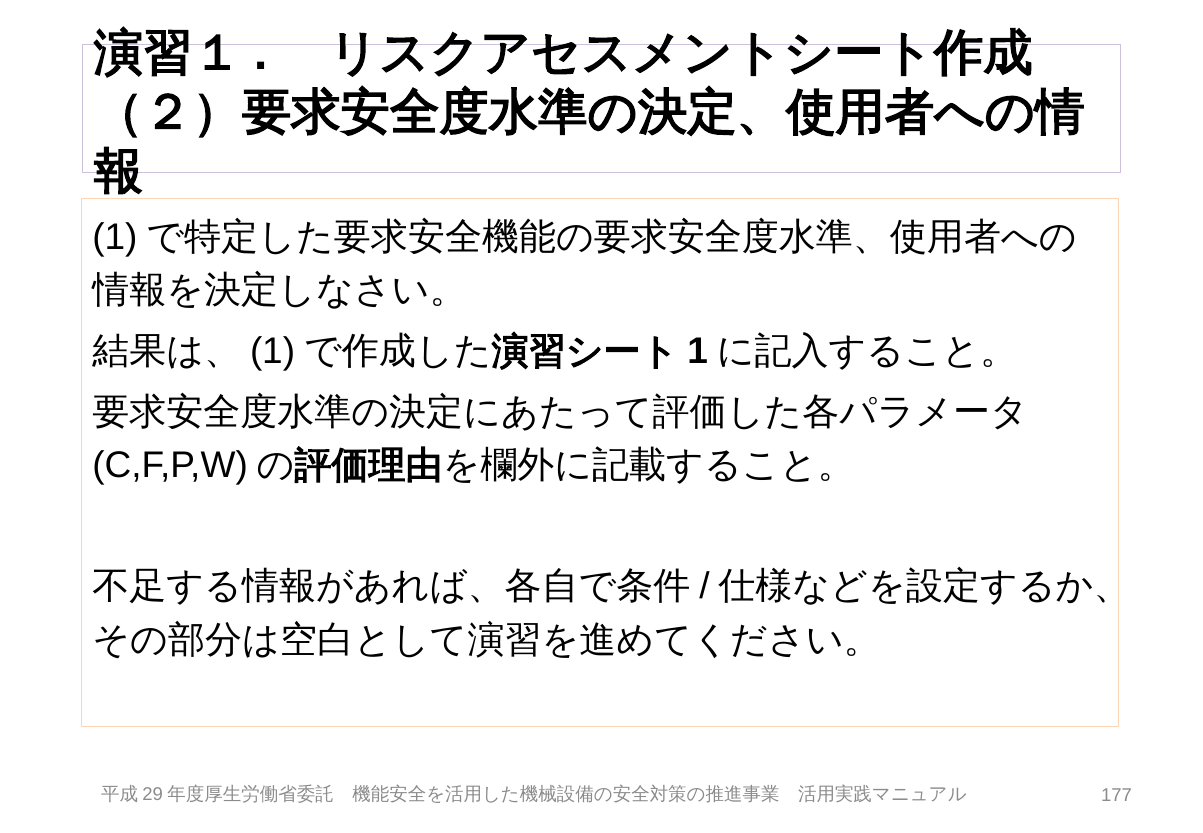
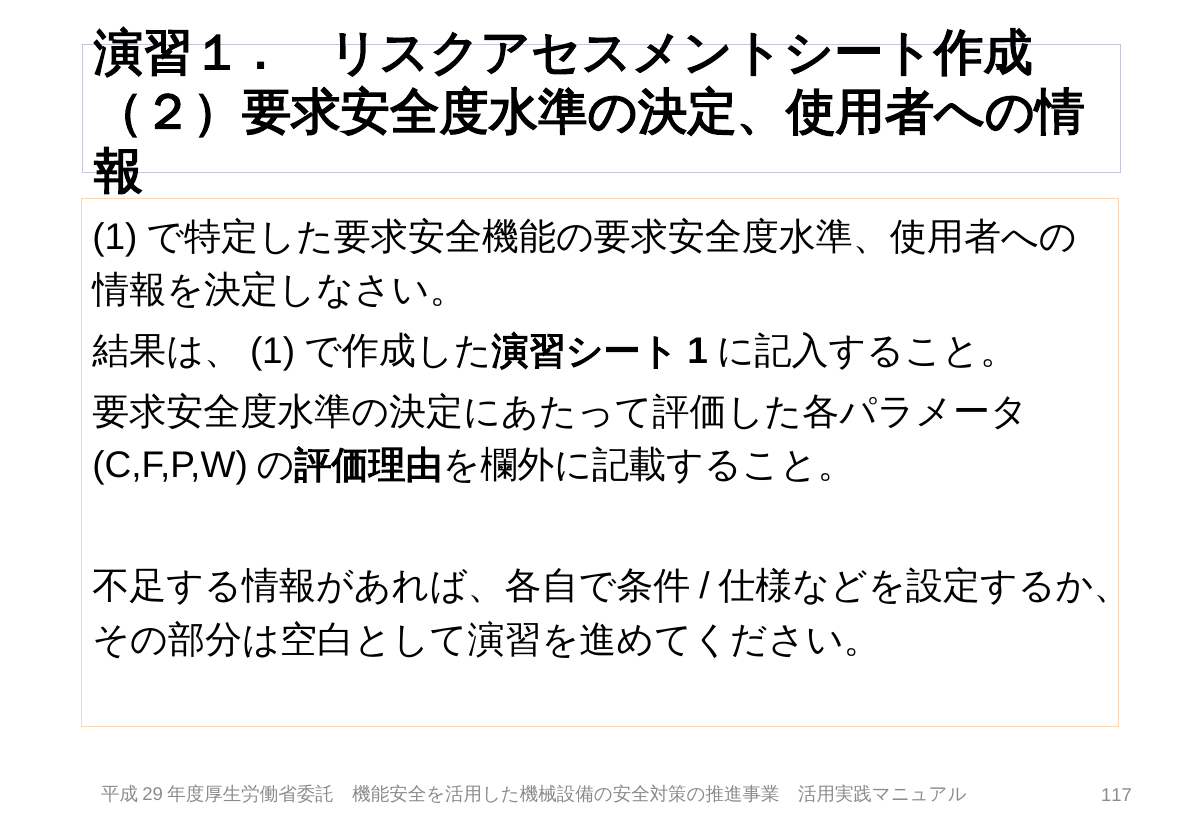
177: 177 -> 117
